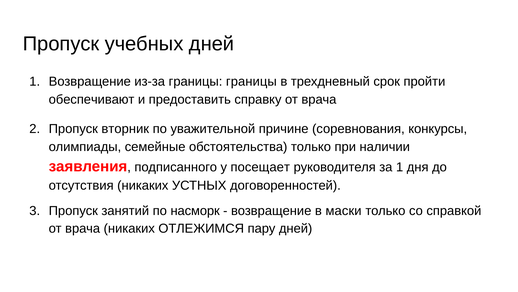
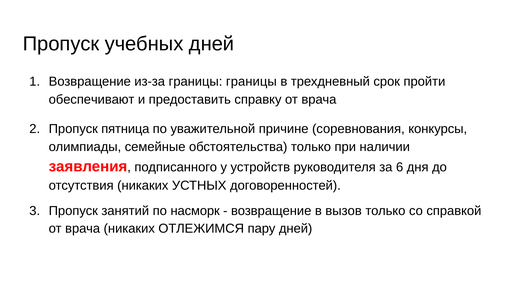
вторник: вторник -> пятница
посещает: посещает -> устройств
за 1: 1 -> 6
маски: маски -> вызов
